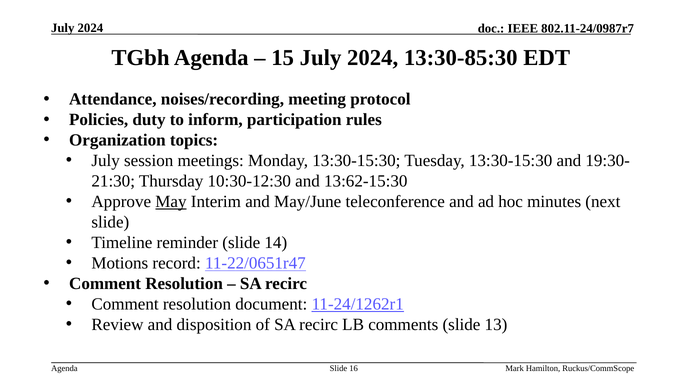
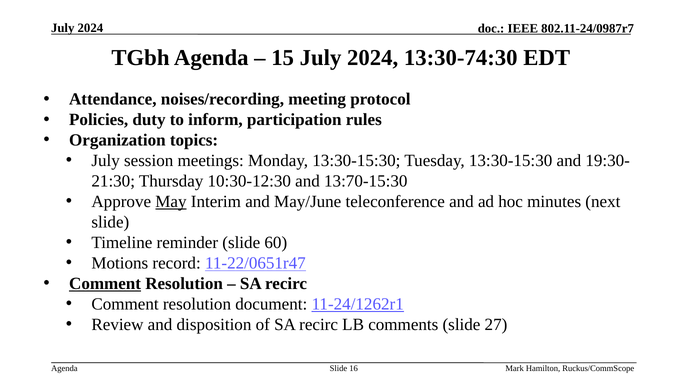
13:30-85:30: 13:30-85:30 -> 13:30-74:30
13:62-15:30: 13:62-15:30 -> 13:70-15:30
14: 14 -> 60
Comment at (105, 283) underline: none -> present
13: 13 -> 27
